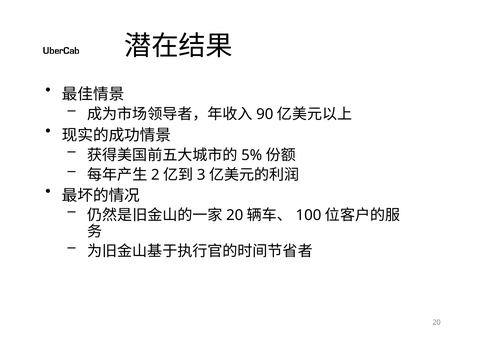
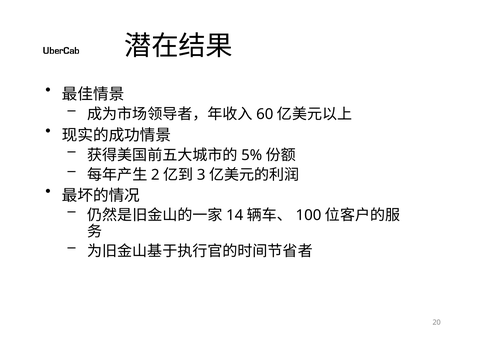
90: 90 -> 60
20 at (235, 216): 20 -> 14
